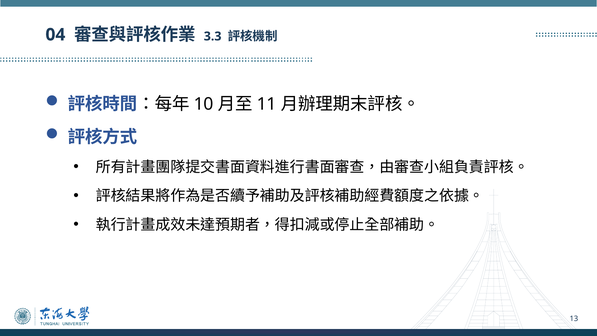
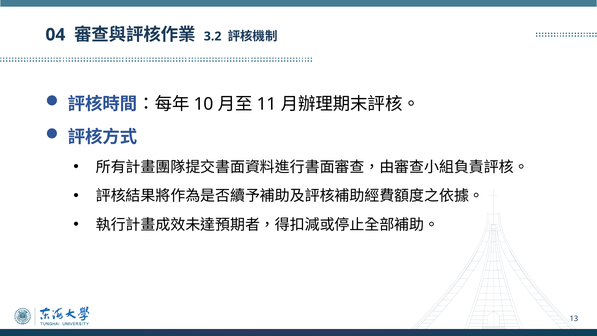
3.3: 3.3 -> 3.2
